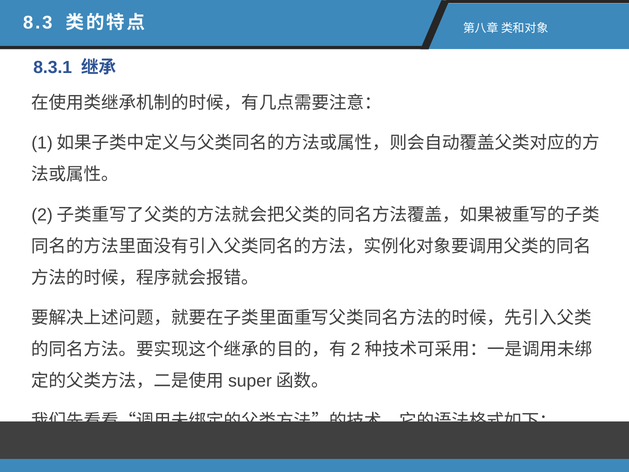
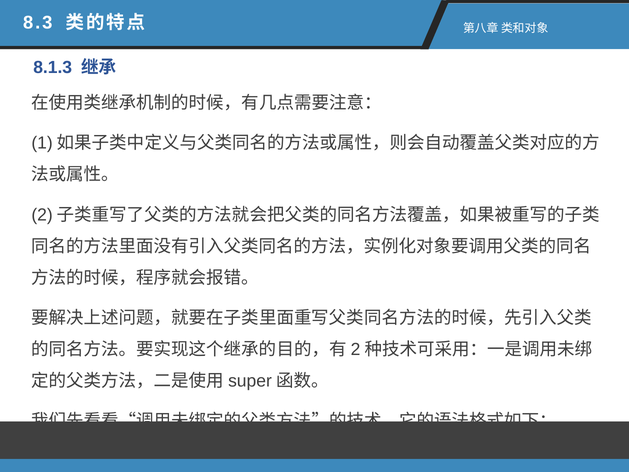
8.3.1: 8.3.1 -> 8.1.3
